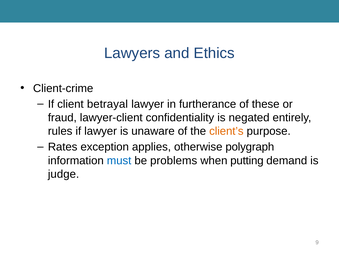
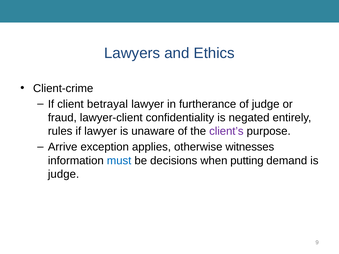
of these: these -> judge
client’s colour: orange -> purple
Rates: Rates -> Arrive
polygraph: polygraph -> witnesses
problems: problems -> decisions
